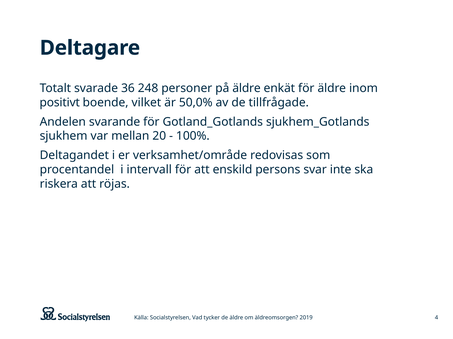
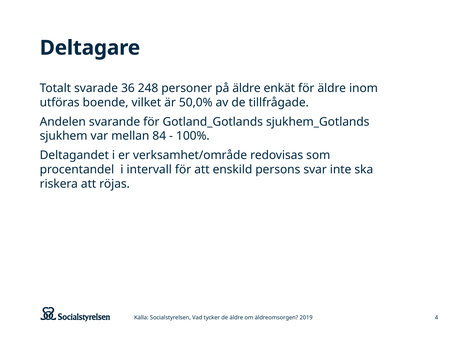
positivt: positivt -> utföras
20: 20 -> 84
